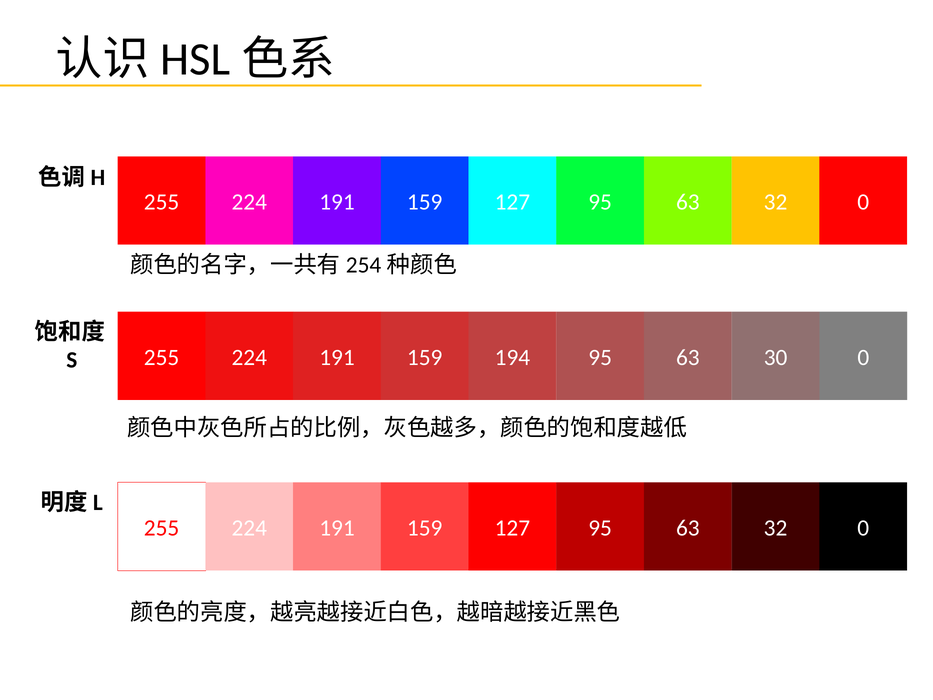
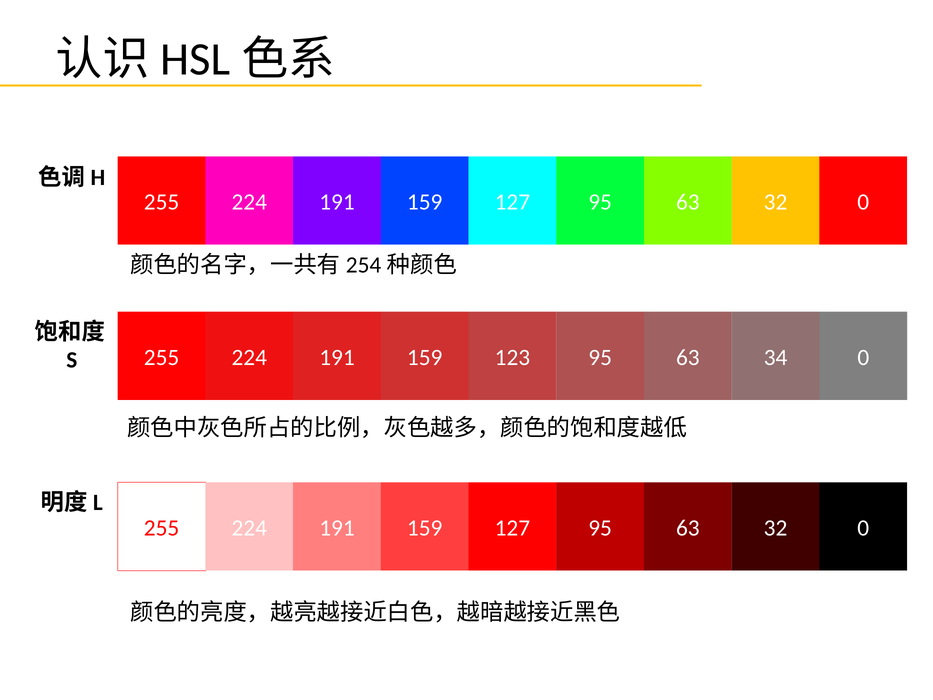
194: 194 -> 123
30: 30 -> 34
